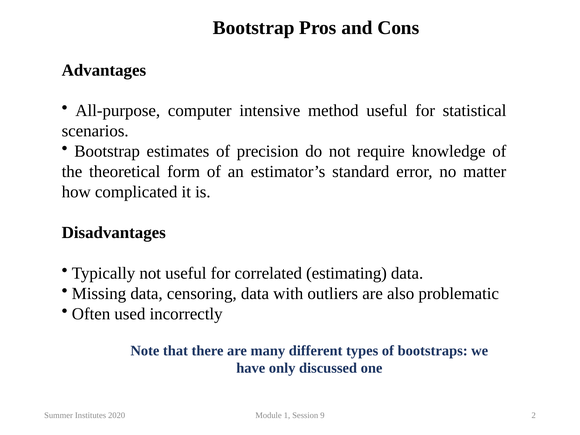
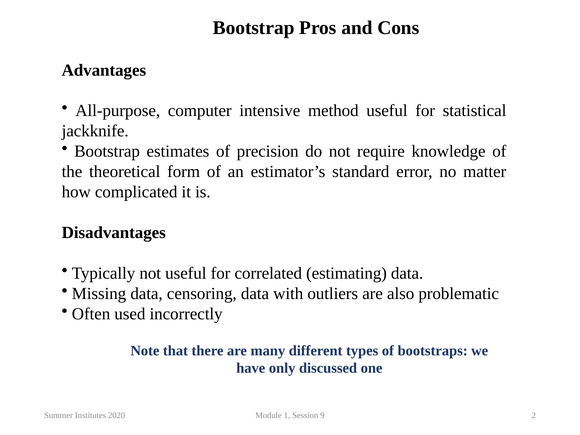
scenarios: scenarios -> jackknife
